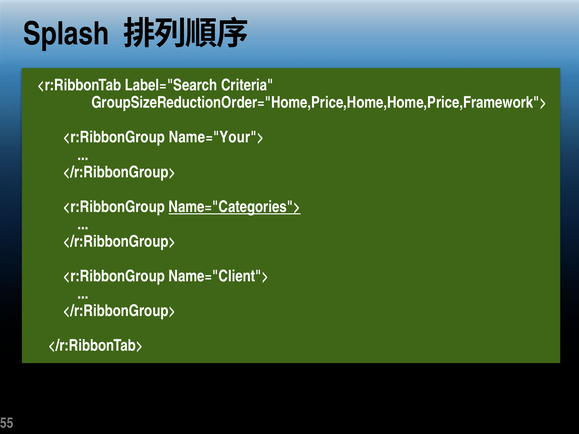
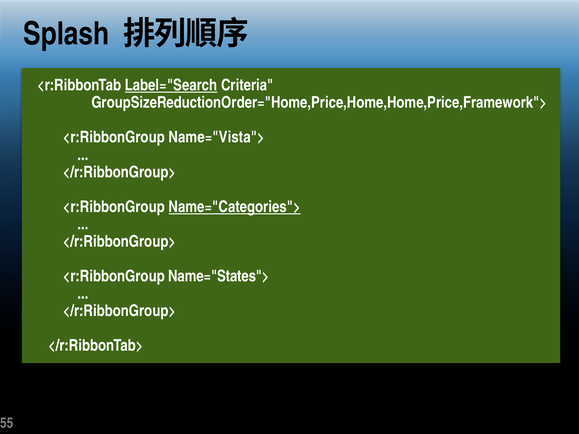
Label="Search underline: none -> present
Name="Your">: Name="Your"> -> Name="Vista">
Name="Client">: Name="Client"> -> Name="States">
